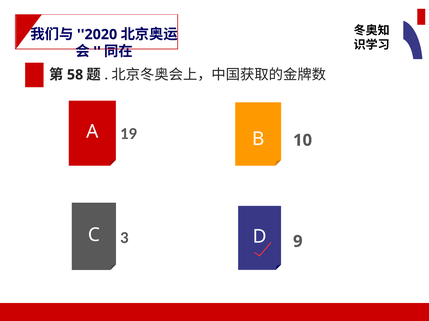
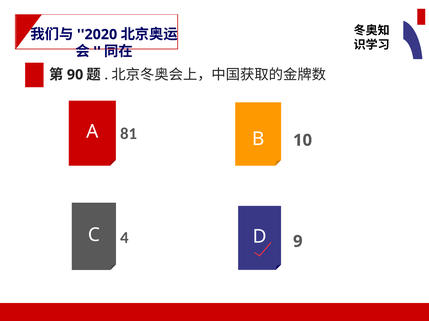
58: 58 -> 90
19: 19 -> 81
3: 3 -> 4
